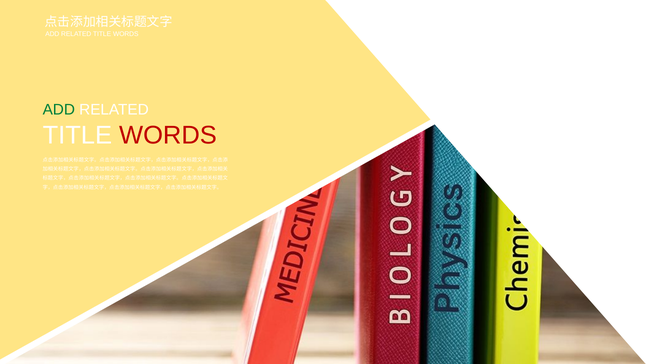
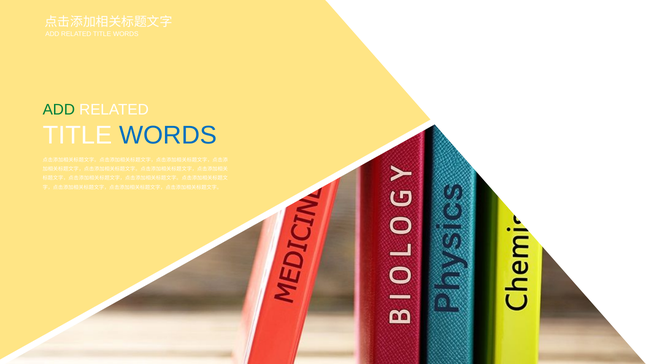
WORDS at (168, 135) colour: red -> blue
